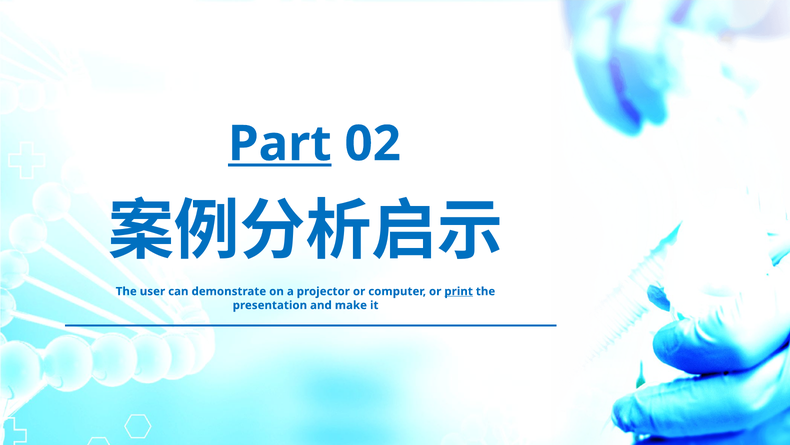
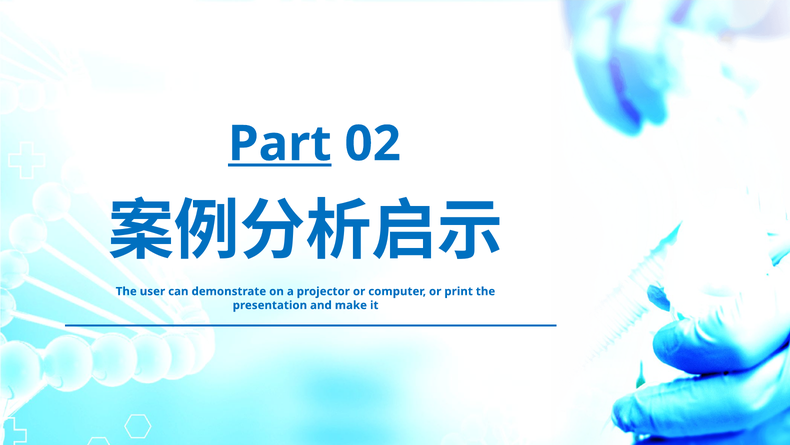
print underline: present -> none
